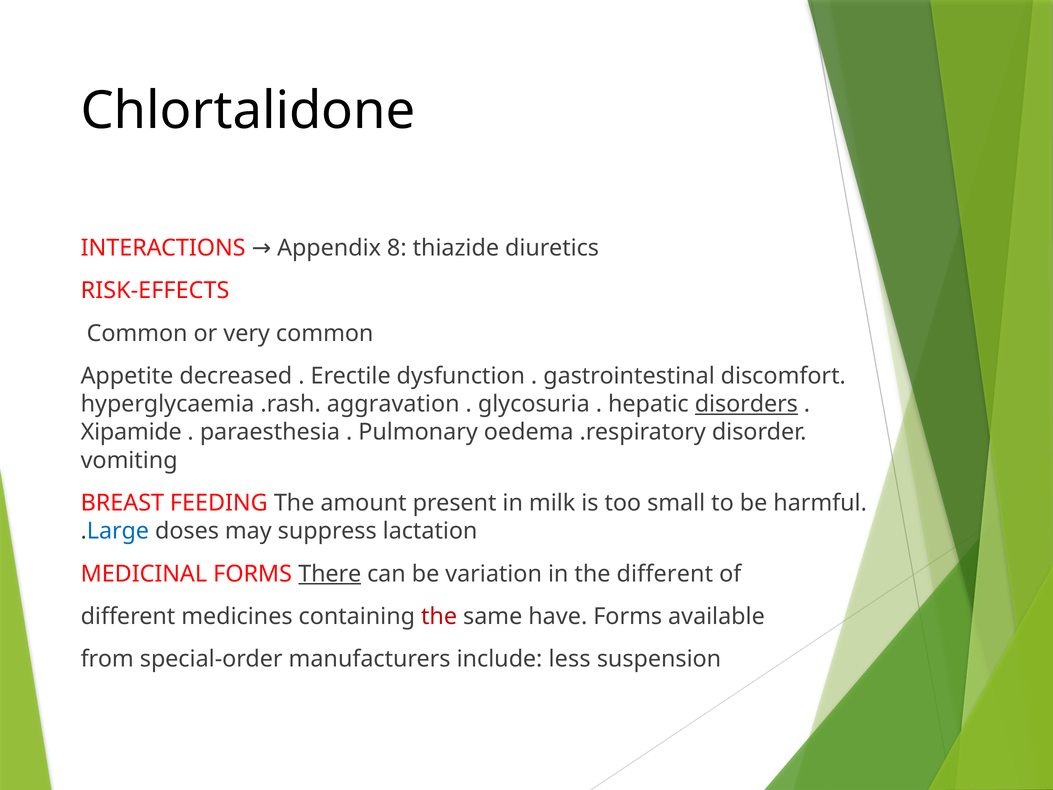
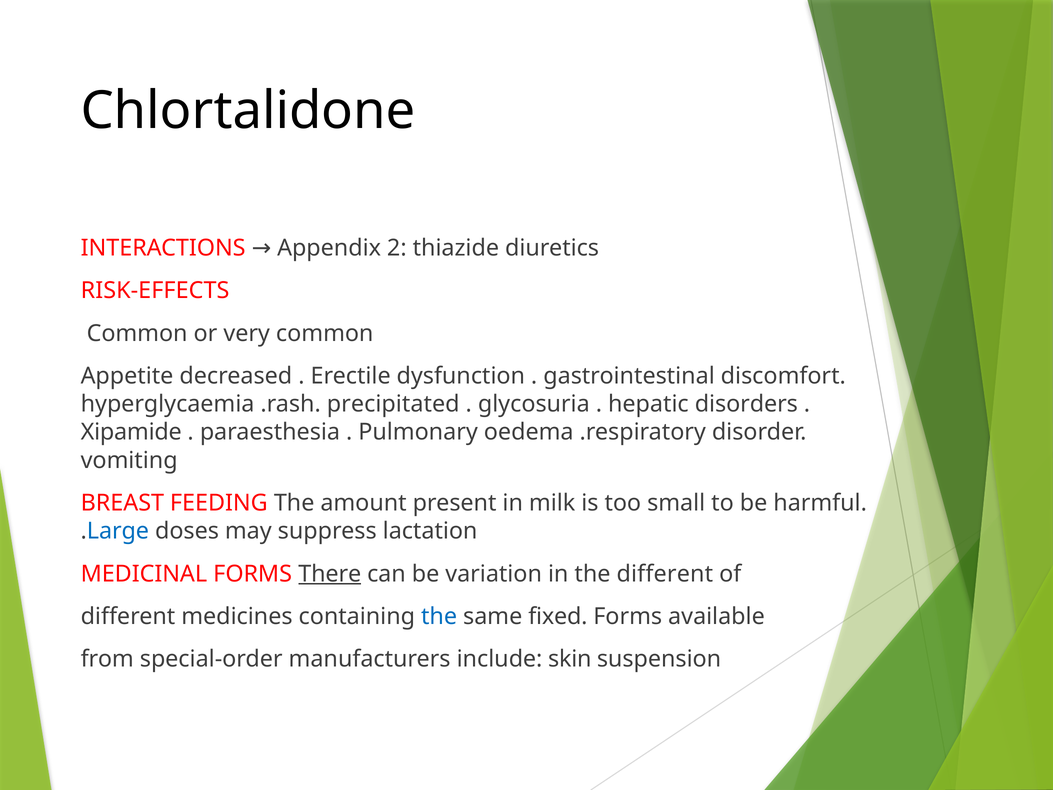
8: 8 -> 2
aggravation: aggravation -> precipitated
disorders underline: present -> none
the at (439, 616) colour: red -> blue
have: have -> fixed
less: less -> skin
